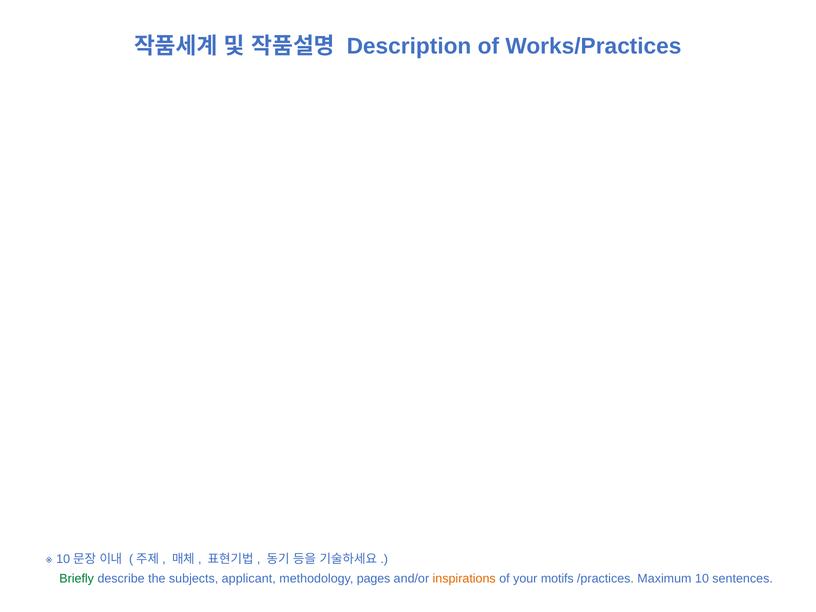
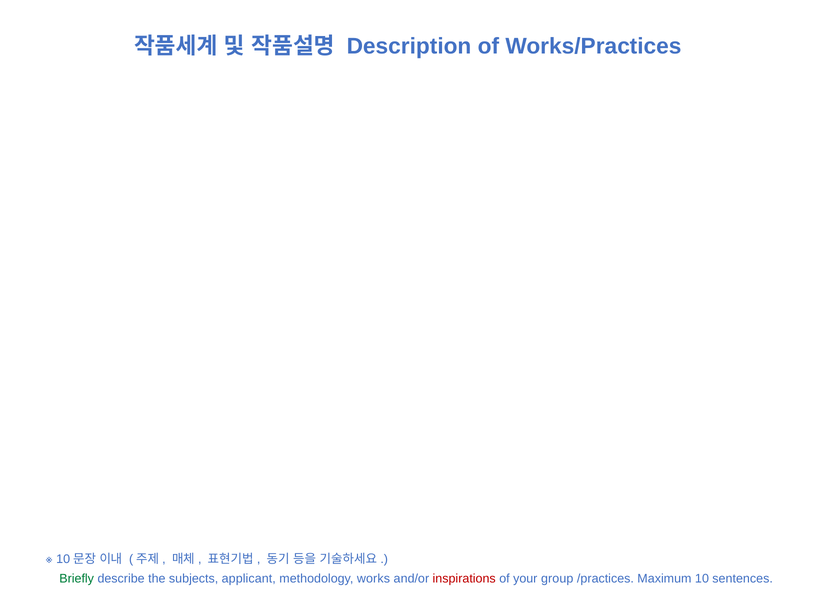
pages: pages -> works
inspirations colour: orange -> red
motifs: motifs -> group
